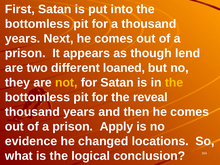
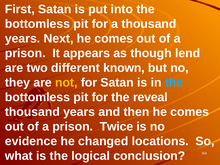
loaned: loaned -> known
the at (174, 83) colour: yellow -> light blue
Apply: Apply -> Twice
